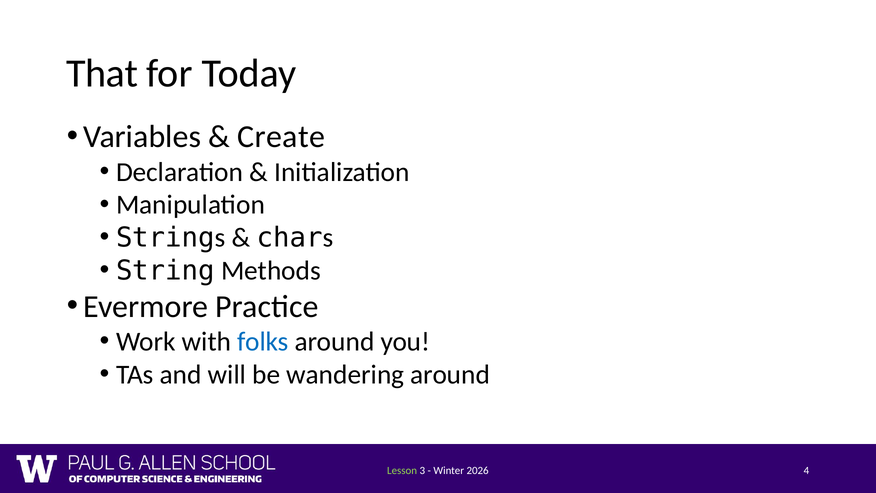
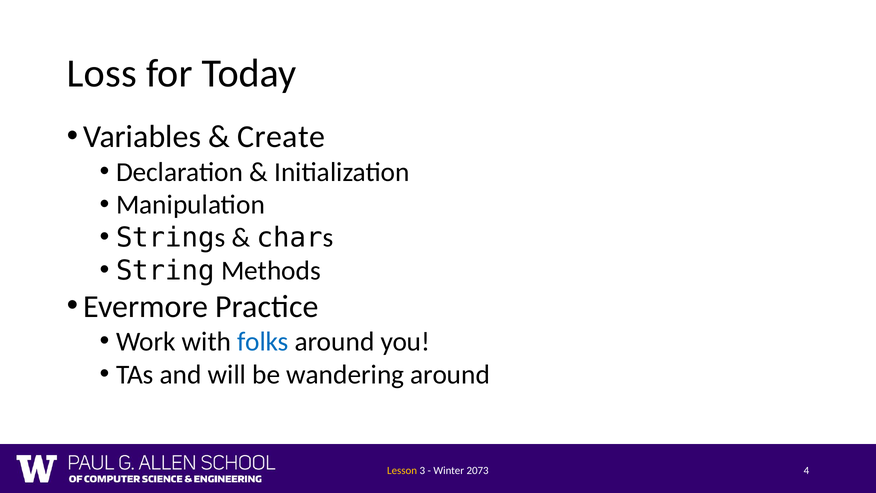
That: That -> Loss
Lesson colour: light green -> yellow
2026: 2026 -> 2073
